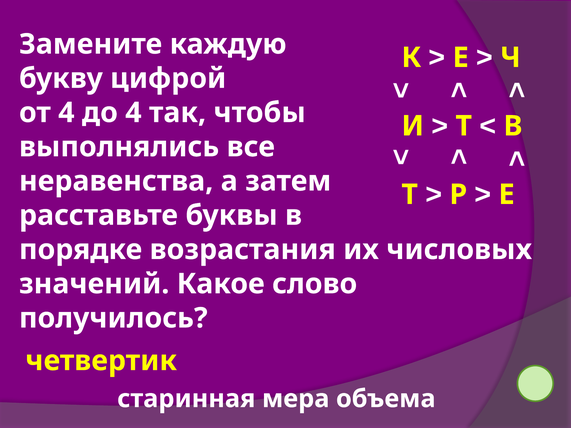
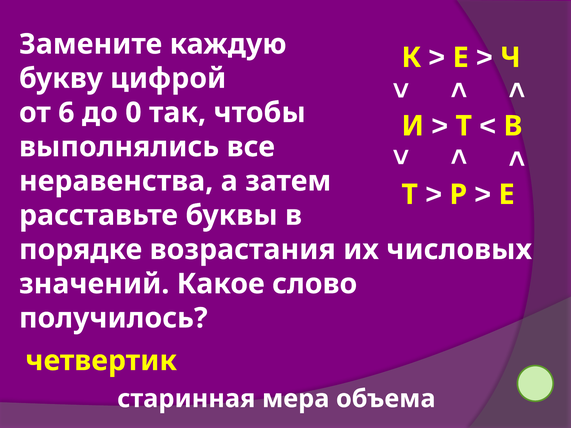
от 4: 4 -> 6
до 4: 4 -> 0
